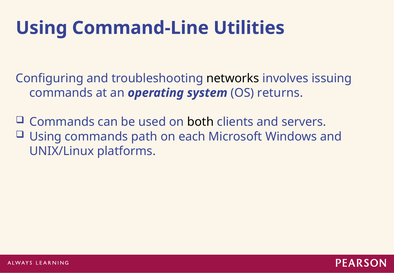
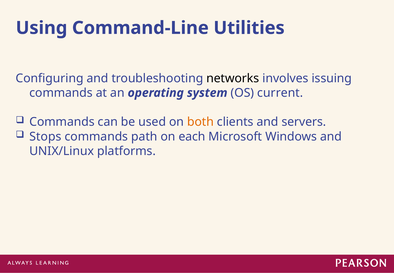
returns: returns -> current
both colour: black -> orange
Using at (45, 136): Using -> Stops
